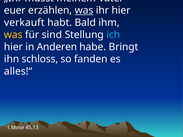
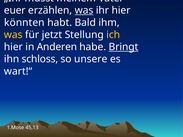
verkauft: verkauft -> könnten
sind: sind -> jetzt
ich colour: light blue -> yellow
Bringt underline: none -> present
fanden: fanden -> unsere
alles!“: alles!“ -> wart!“
